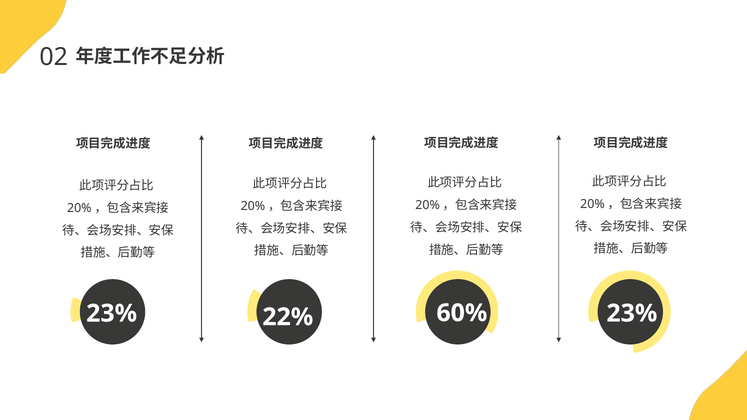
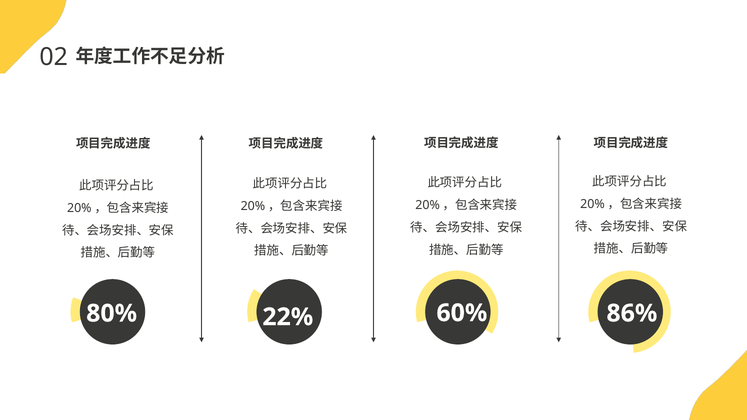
23% at (112, 313): 23% -> 80%
60% 23%: 23% -> 86%
